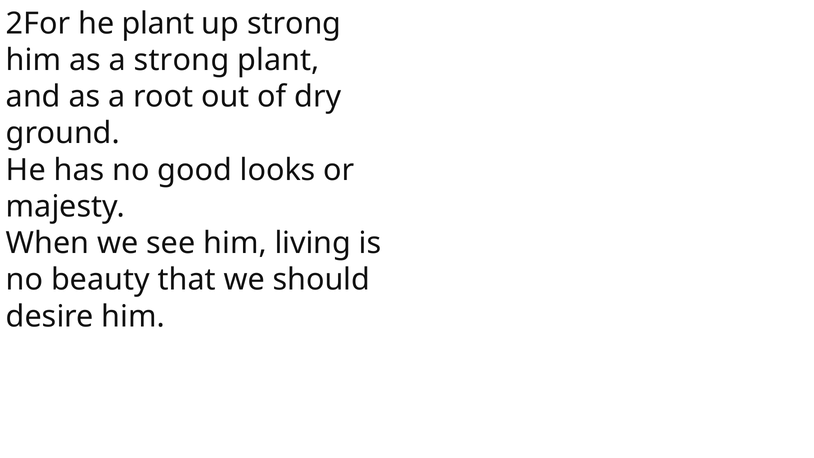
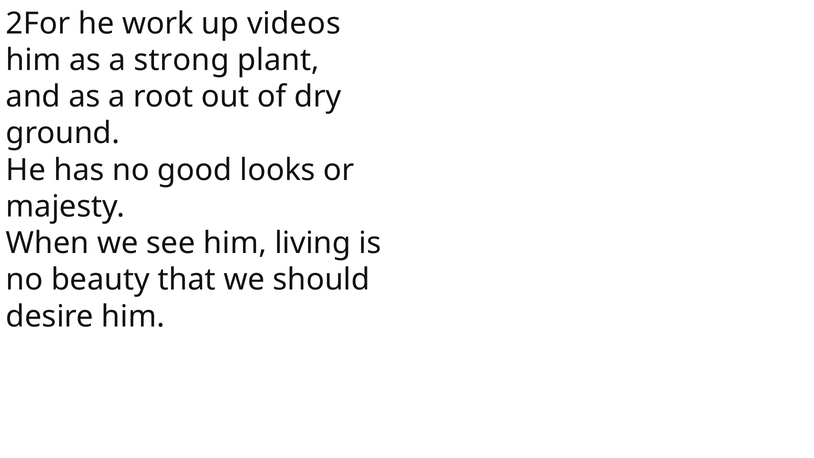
he plant: plant -> work
up strong: strong -> videos
